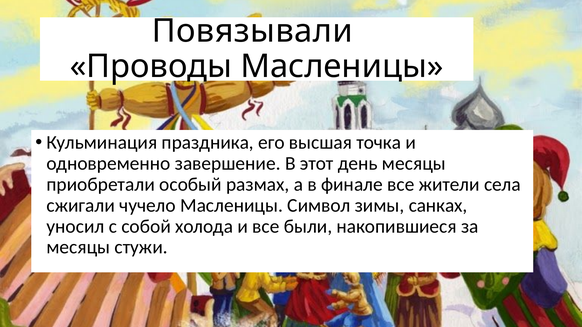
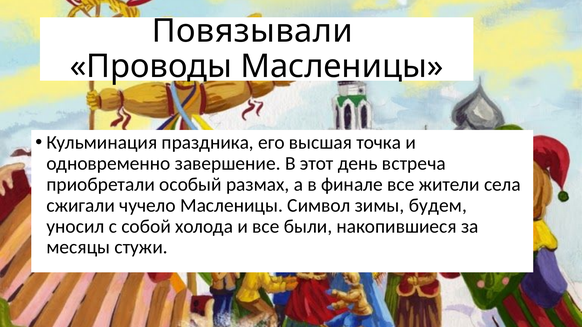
день месяцы: месяцы -> встреча
санках: санках -> будем
